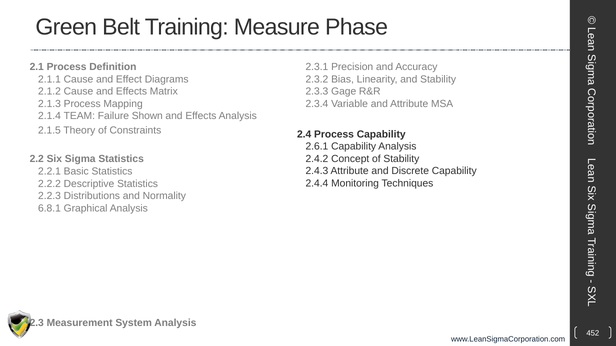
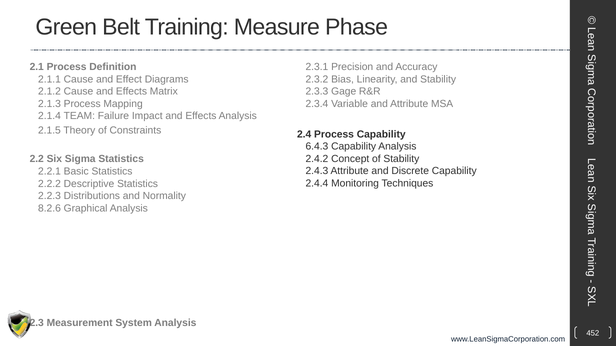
Shown: Shown -> Impact
2.6.1: 2.6.1 -> 6.4.3
6.8.1: 6.8.1 -> 8.2.6
